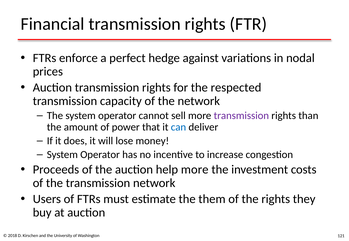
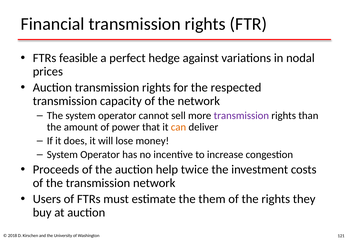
enforce: enforce -> feasible
can colour: blue -> orange
help more: more -> twice
